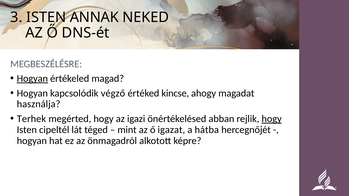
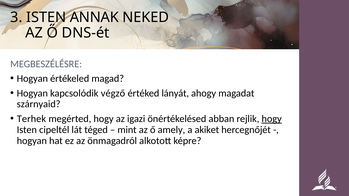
Hogyan at (32, 79) underline: present -> none
kincse: kincse -> lányát
használja: használja -> szárnyaid
igazat: igazat -> amely
hátba: hátba -> akiket
